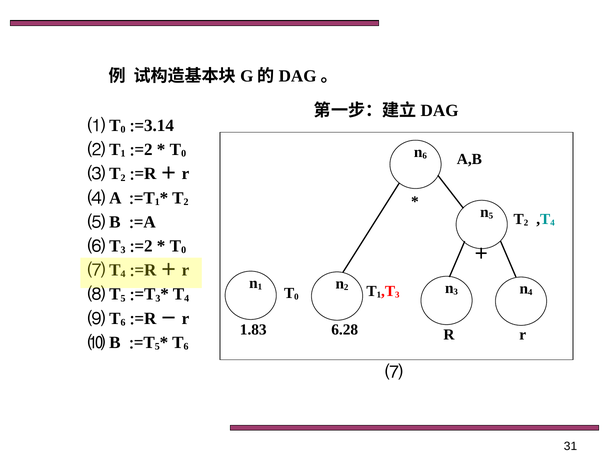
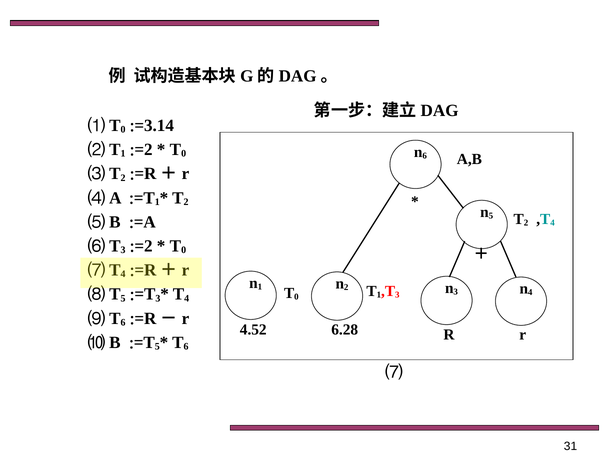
1.83: 1.83 -> 4.52
